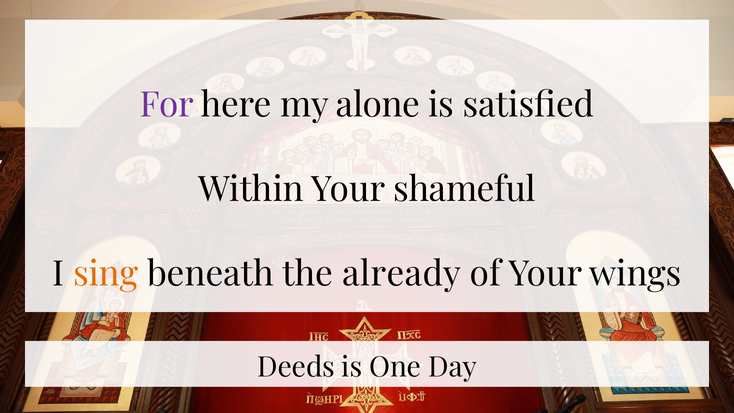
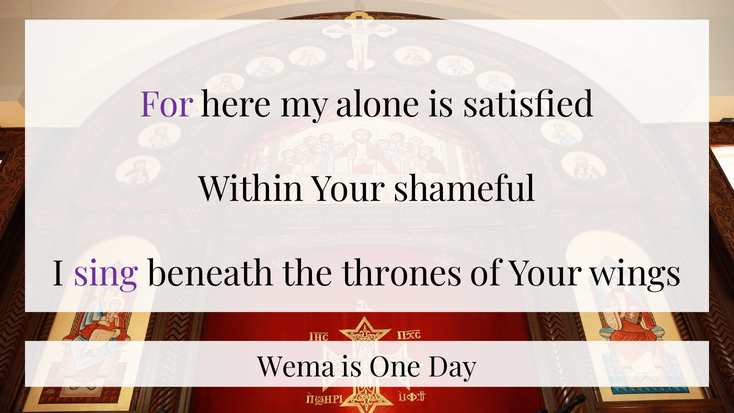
sing colour: orange -> purple
already: already -> thrones
Deeds: Deeds -> Wema
